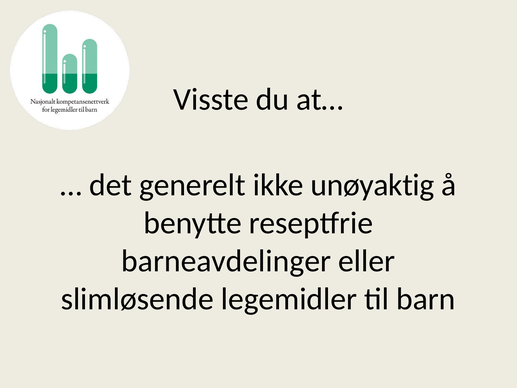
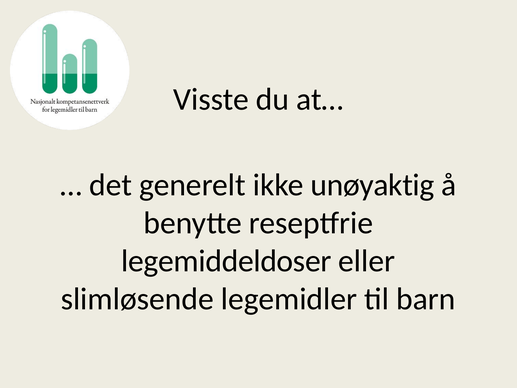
barneavdelinger: barneavdelinger -> legemiddeldoser
